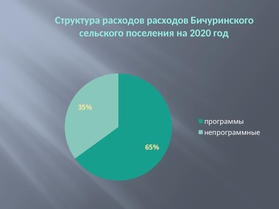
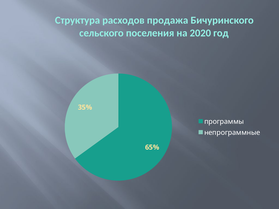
расходов расходов: расходов -> продажа
